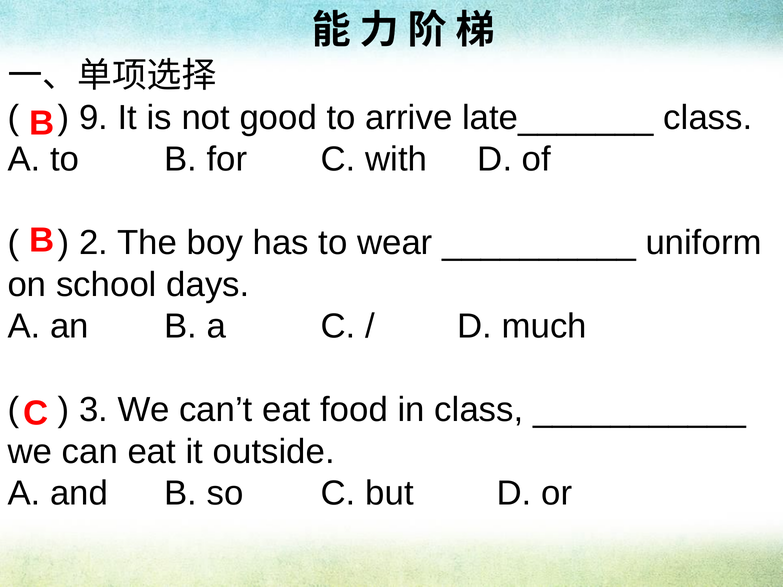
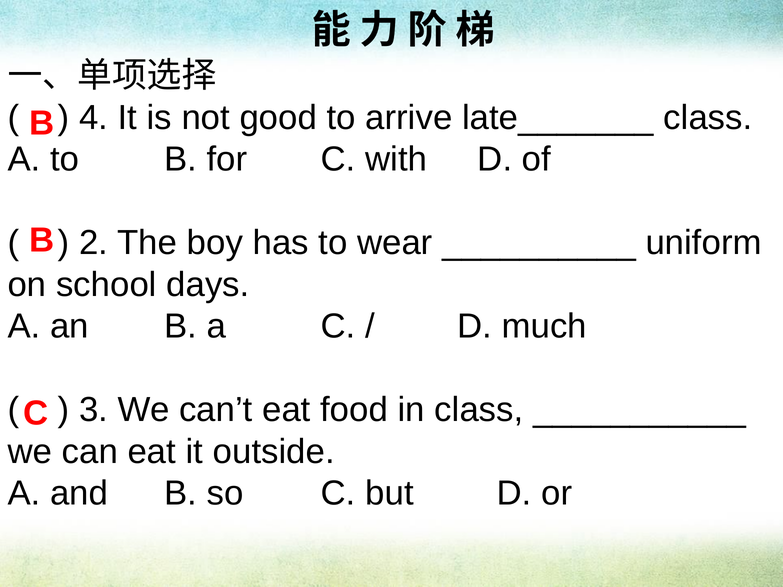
9: 9 -> 4
